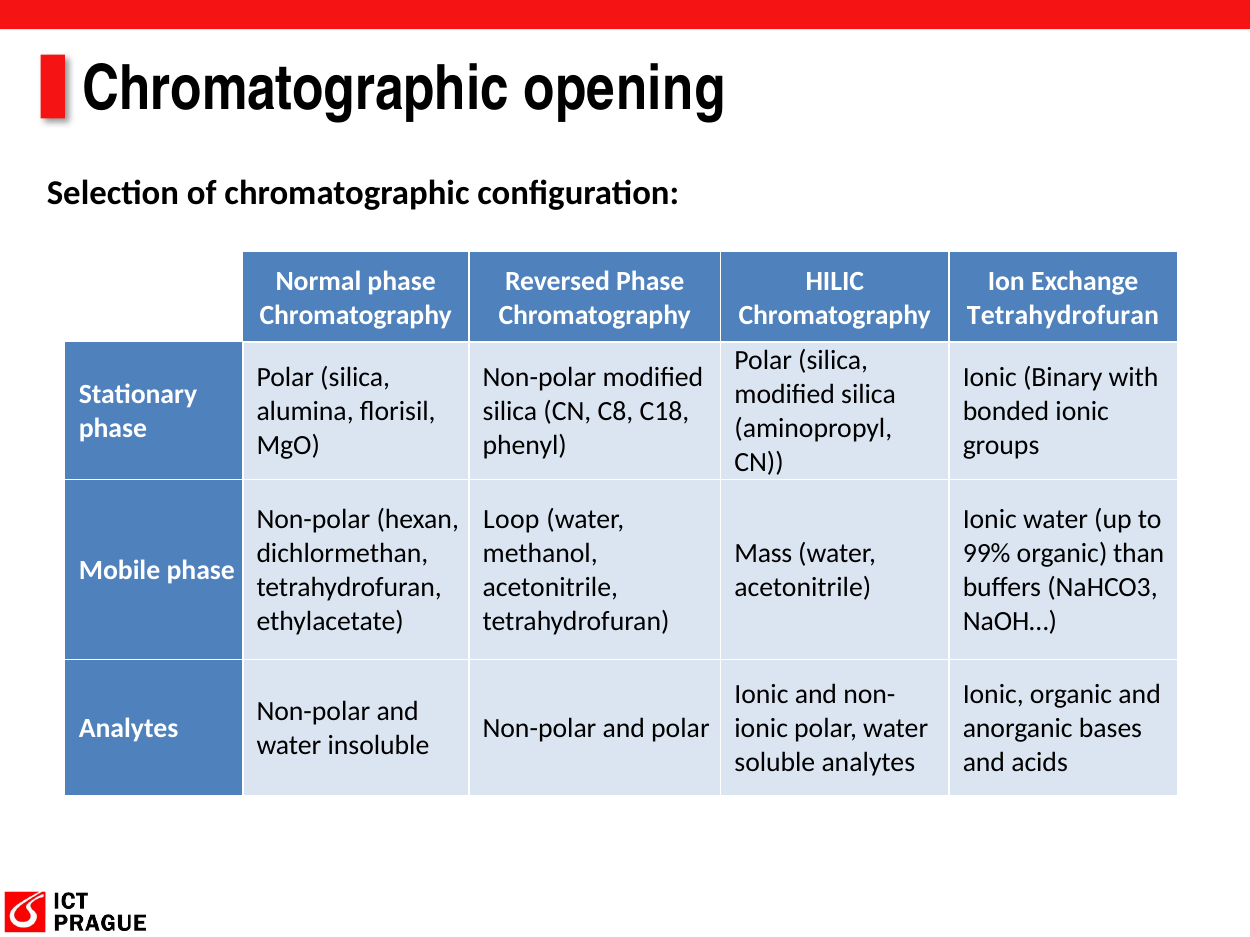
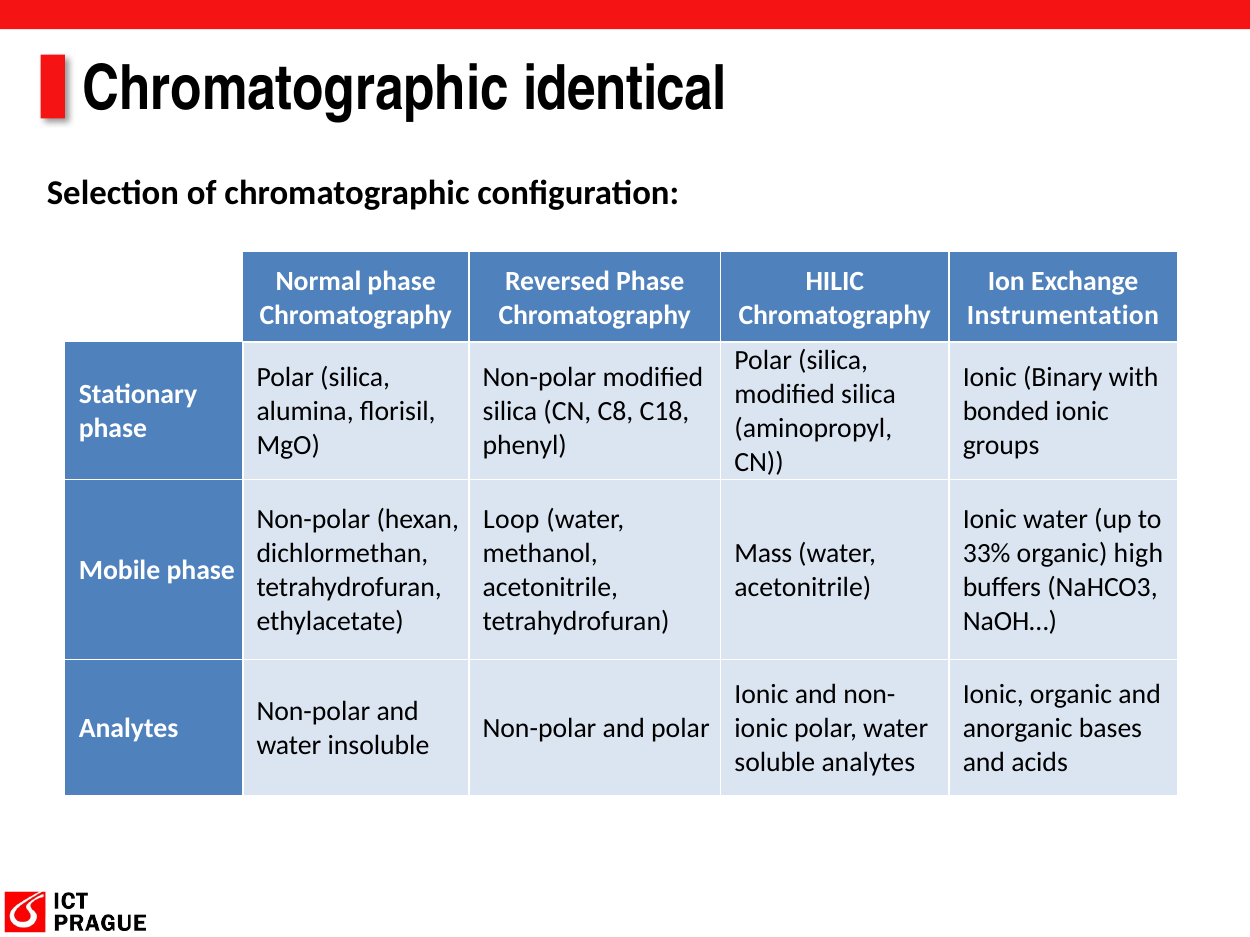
opening: opening -> identical
Tetrahydrofuran at (1063, 315): Tetrahydrofuran -> Instrumentation
99%: 99% -> 33%
than: than -> high
